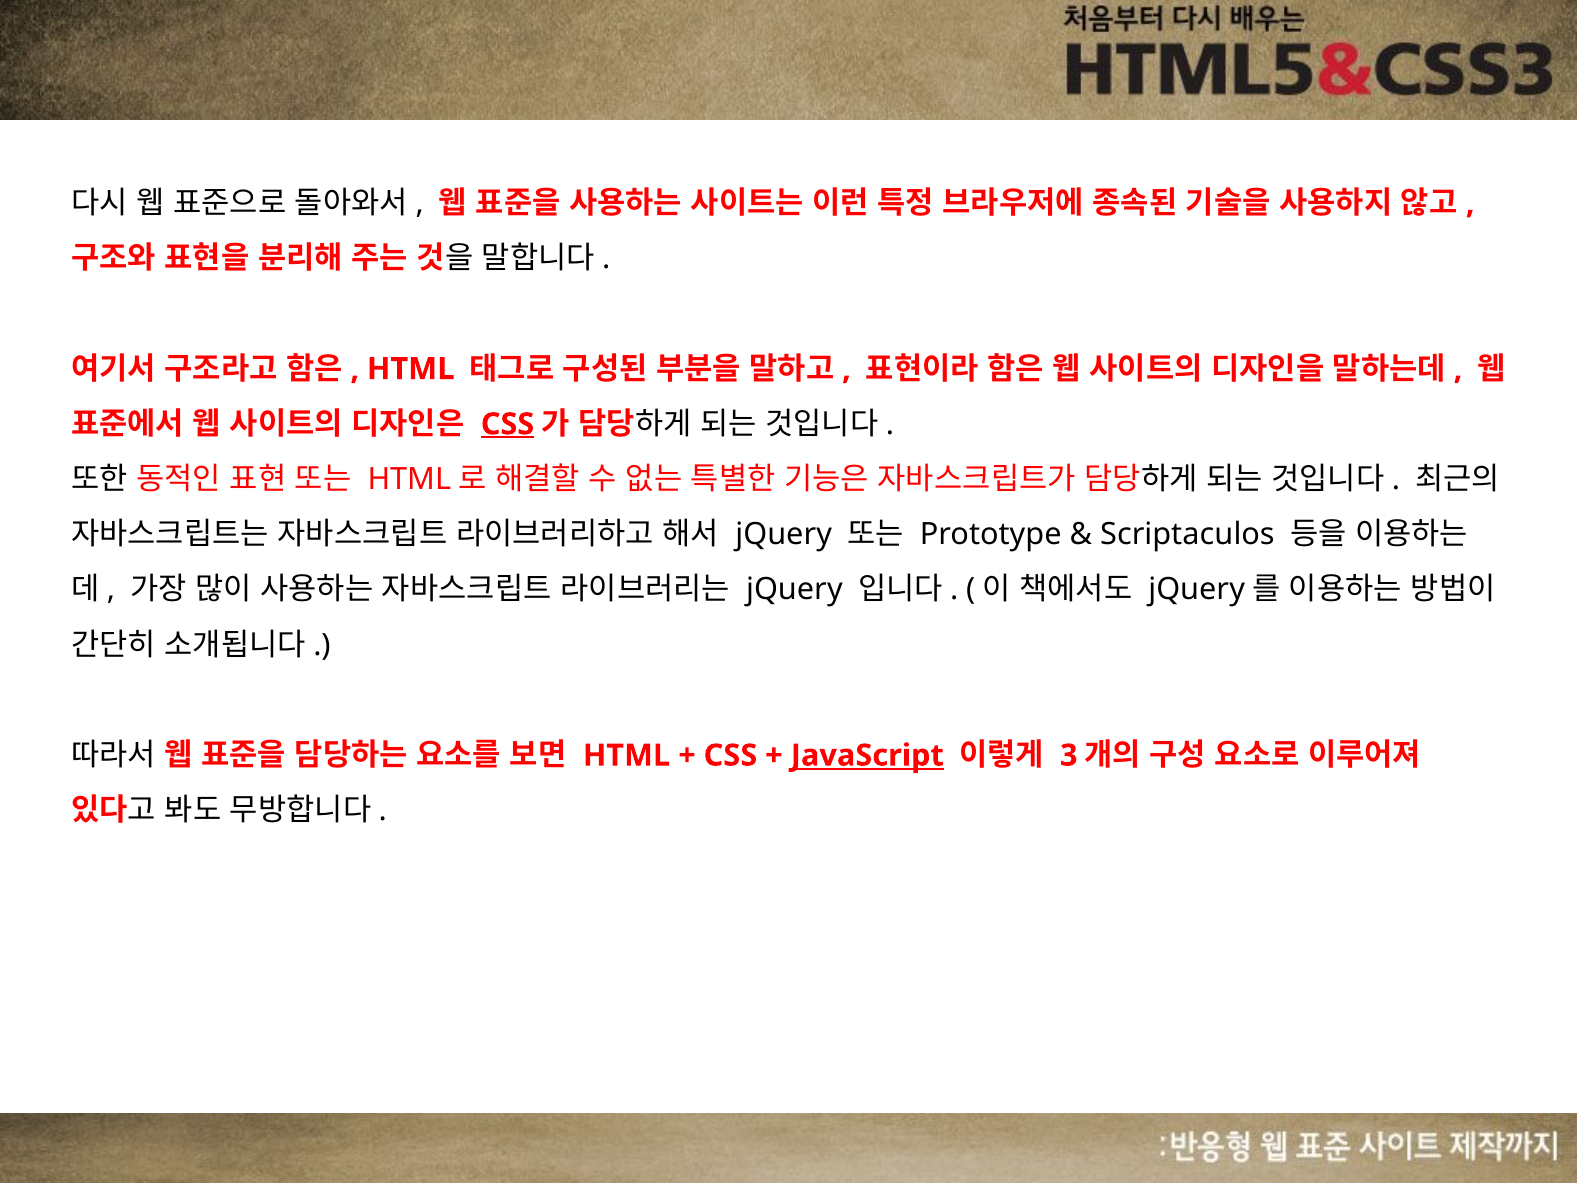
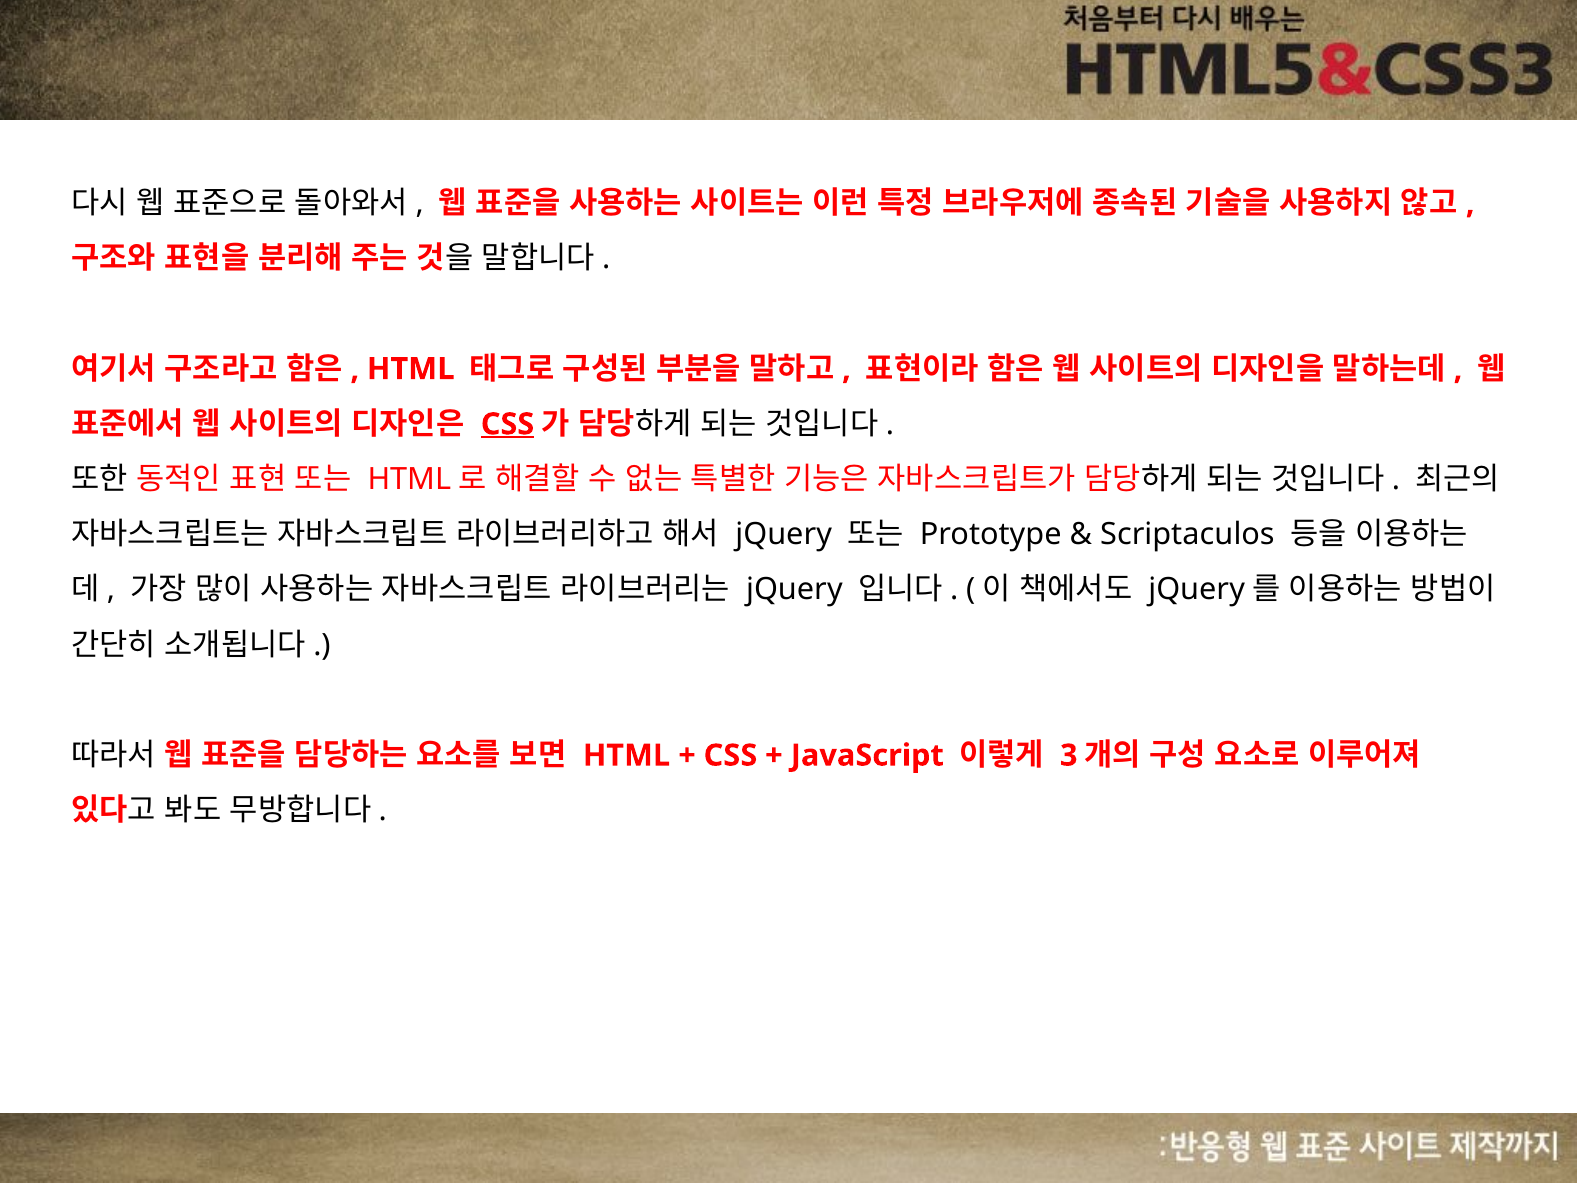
JavaScript underline: present -> none
